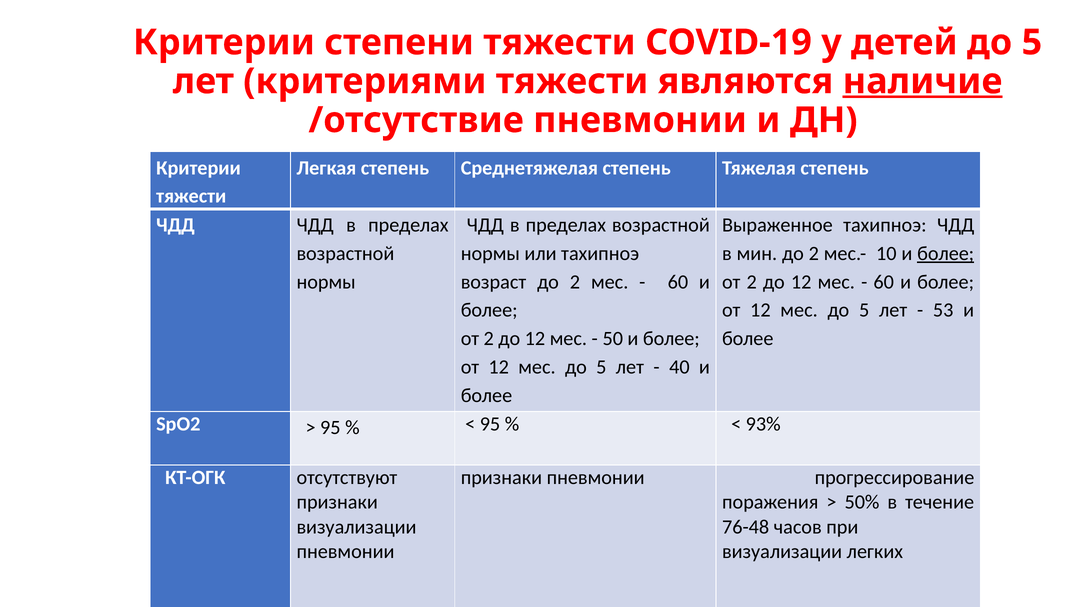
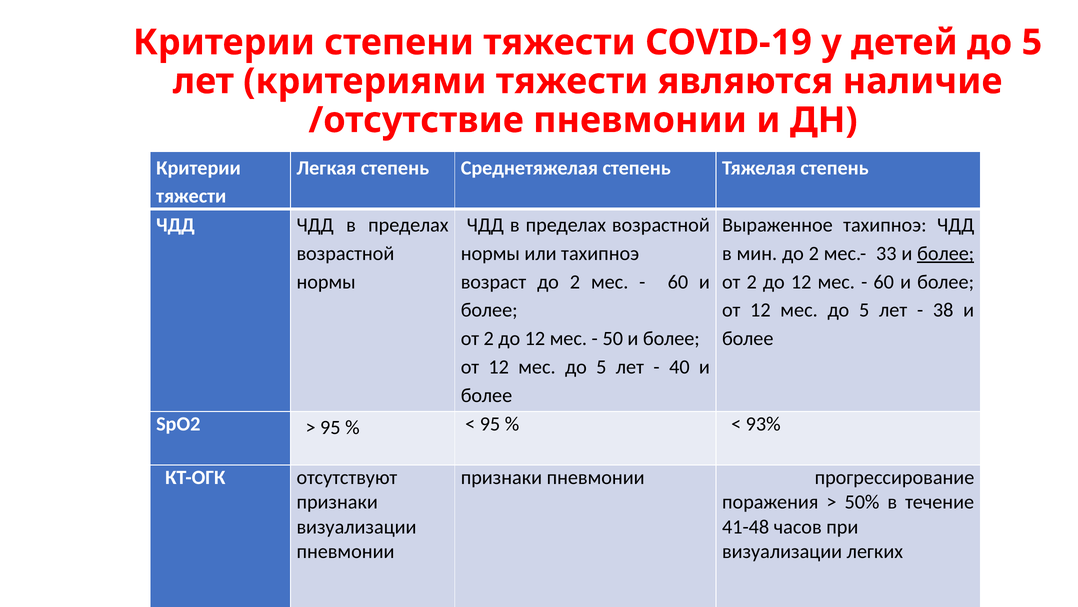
наличие underline: present -> none
10: 10 -> 33
53: 53 -> 38
76-48: 76-48 -> 41-48
